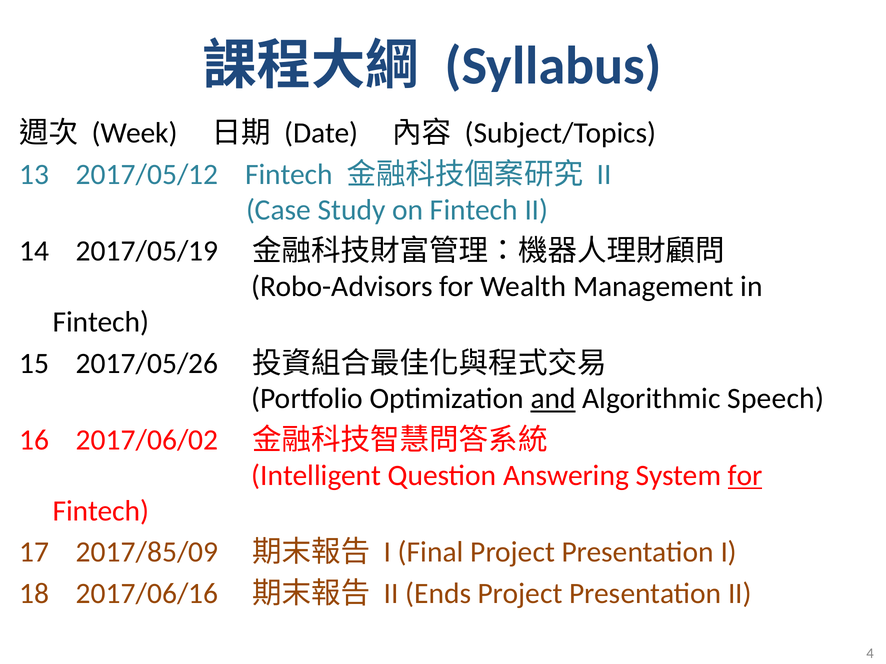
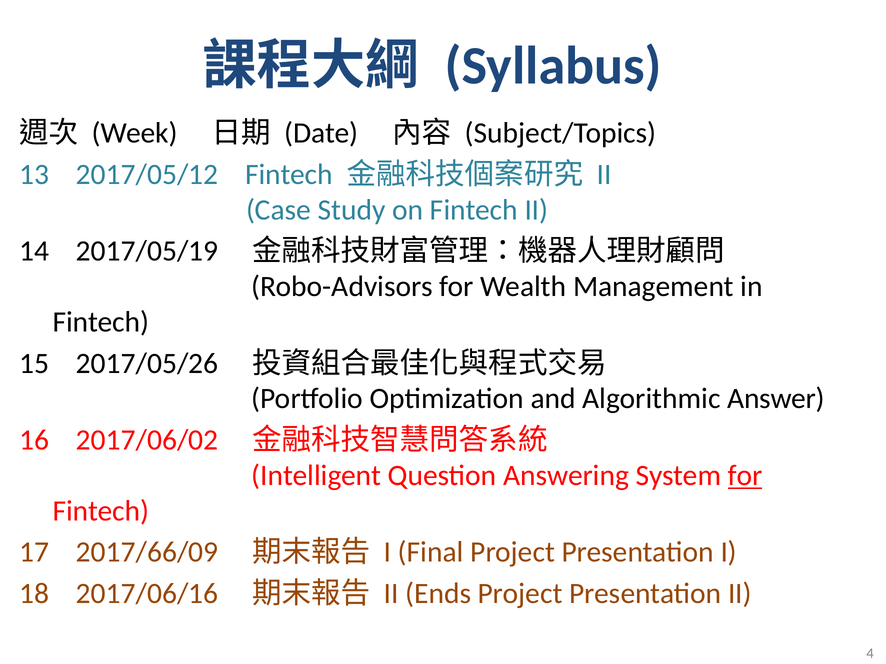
and underline: present -> none
Speech: Speech -> Answer
2017/85/09: 2017/85/09 -> 2017/66/09
